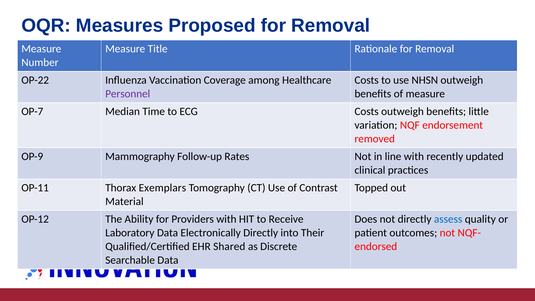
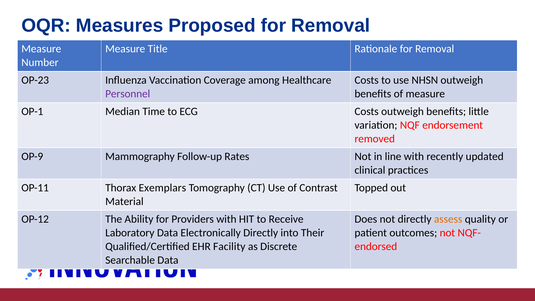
OP-22: OP-22 -> OP-23
OP-7: OP-7 -> OP-1
assess colour: blue -> orange
Shared: Shared -> Facility
